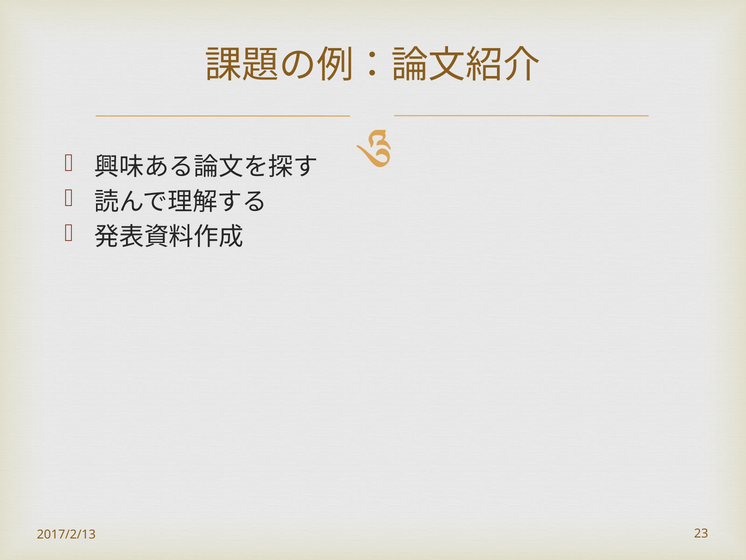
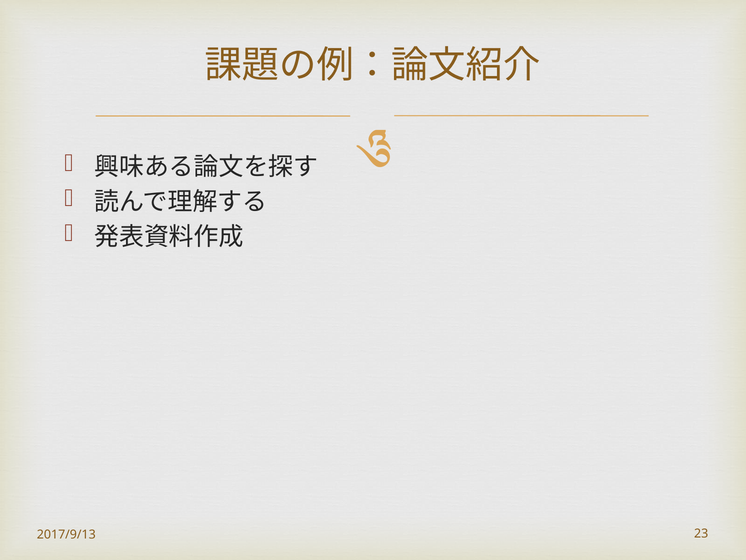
2017/2/13: 2017/2/13 -> 2017/9/13
